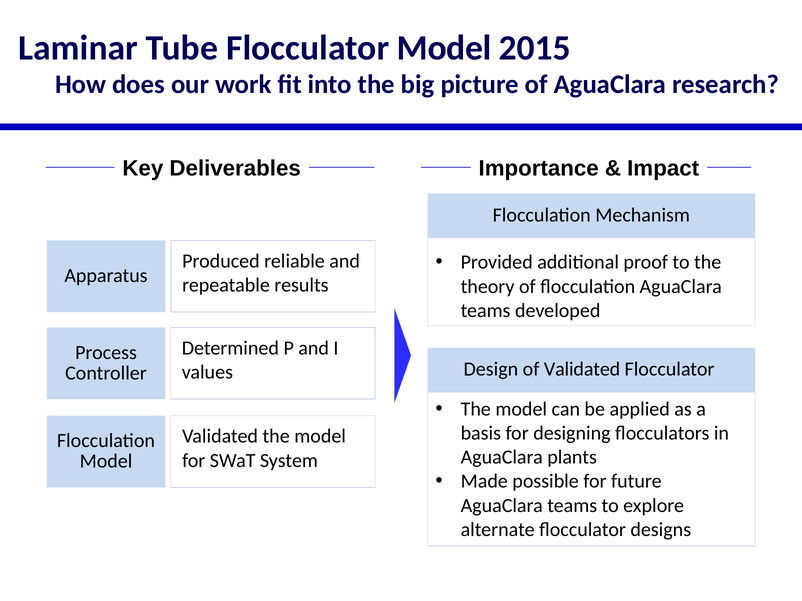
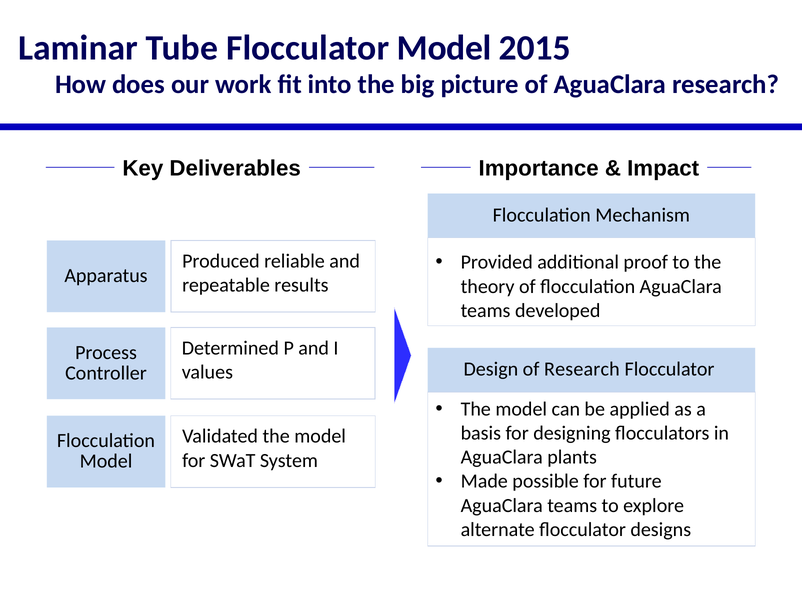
of Validated: Validated -> Research
